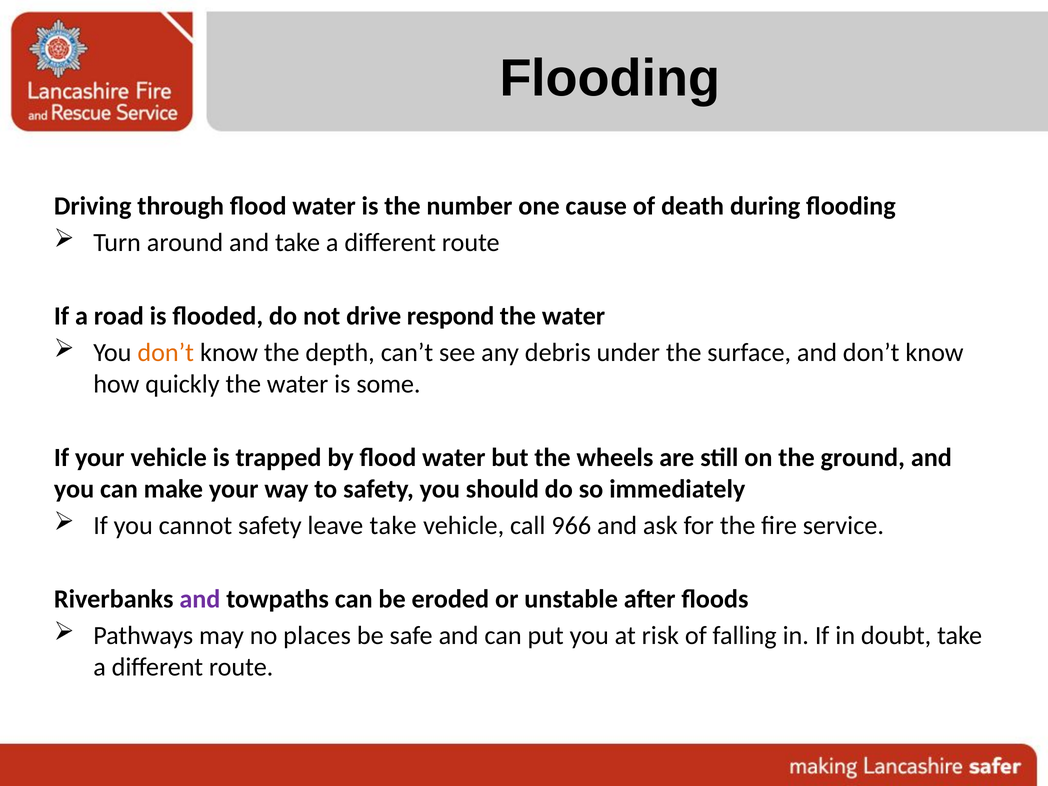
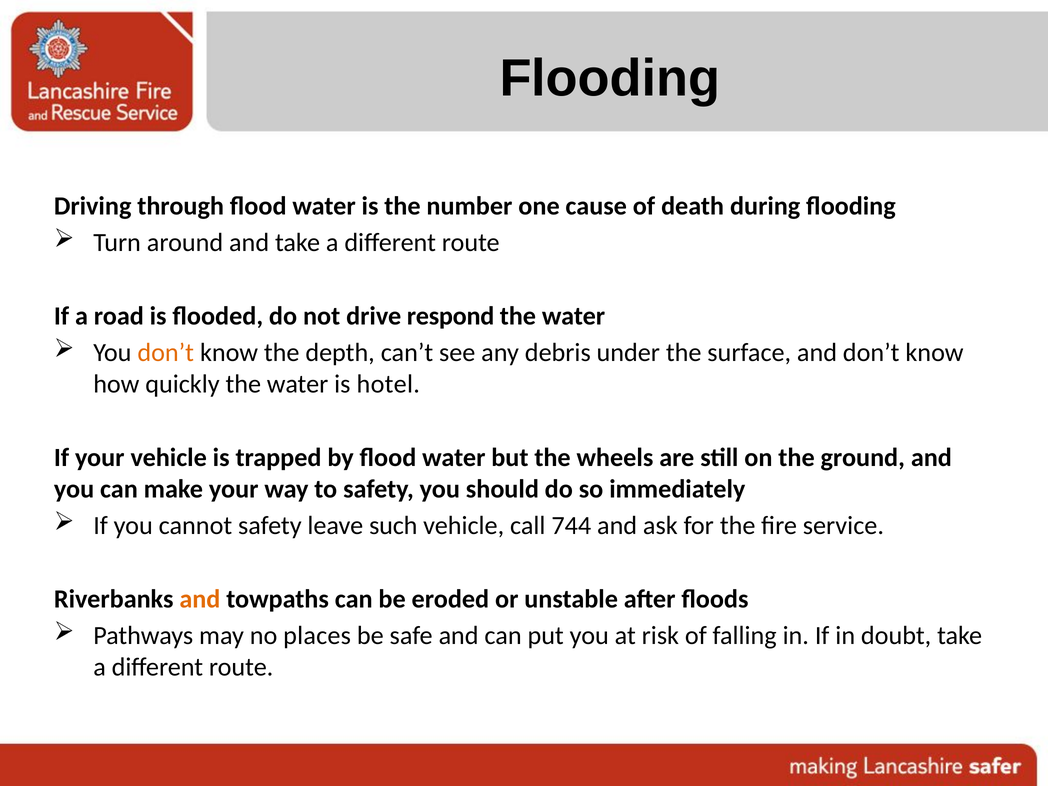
some: some -> hotel
leave take: take -> such
966: 966 -> 744
and at (200, 599) colour: purple -> orange
